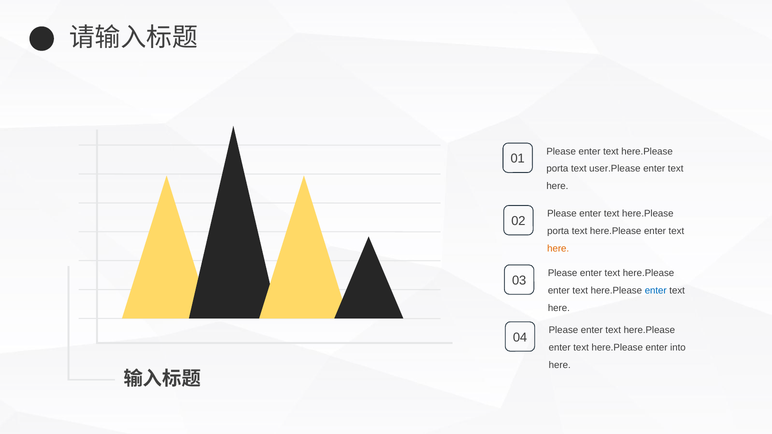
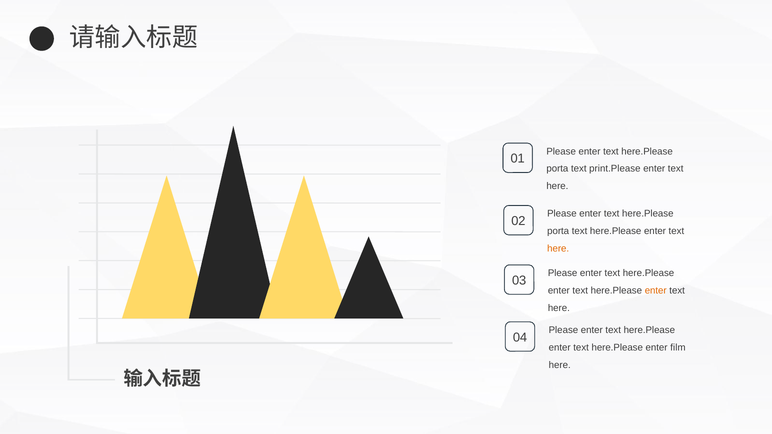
user.Please: user.Please -> print.Please
enter at (656, 291) colour: blue -> orange
into: into -> film
